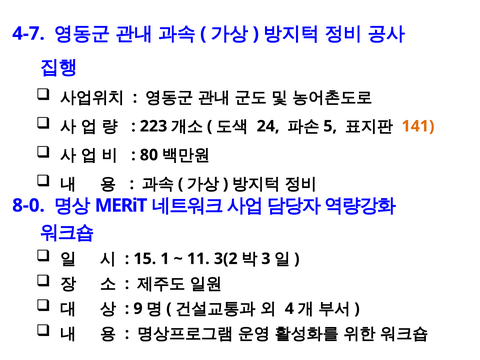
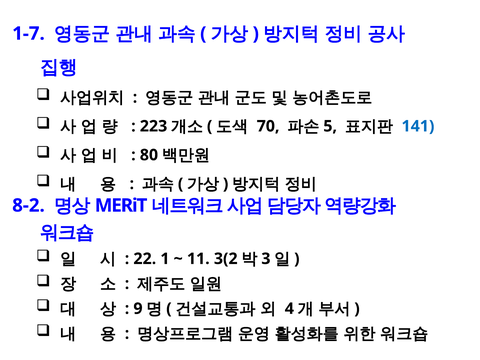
4-7: 4-7 -> 1-7
24: 24 -> 70
141 colour: orange -> blue
8-0: 8-0 -> 8-2
15: 15 -> 22
